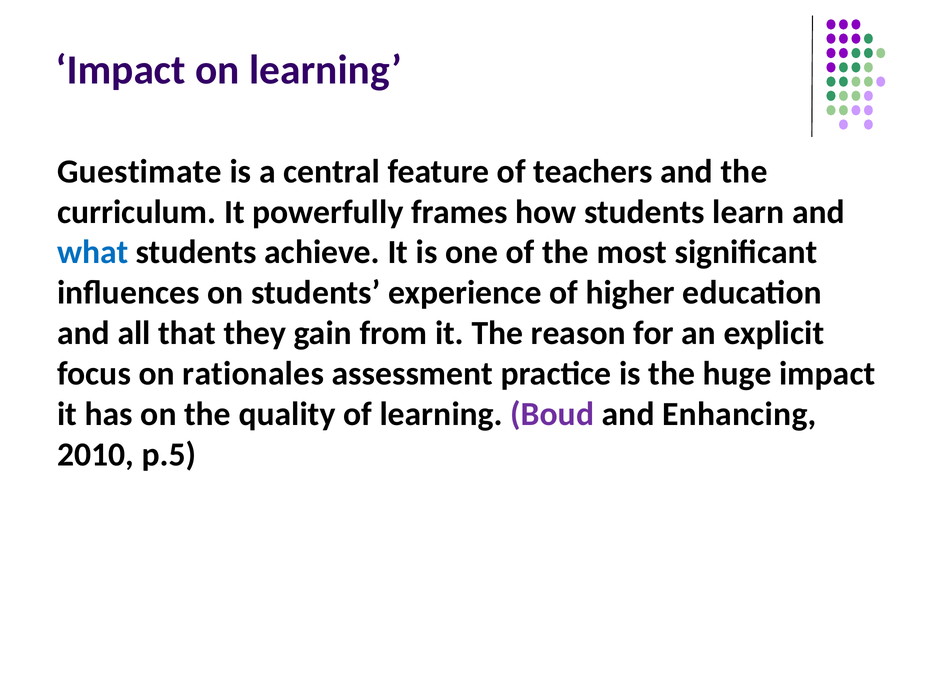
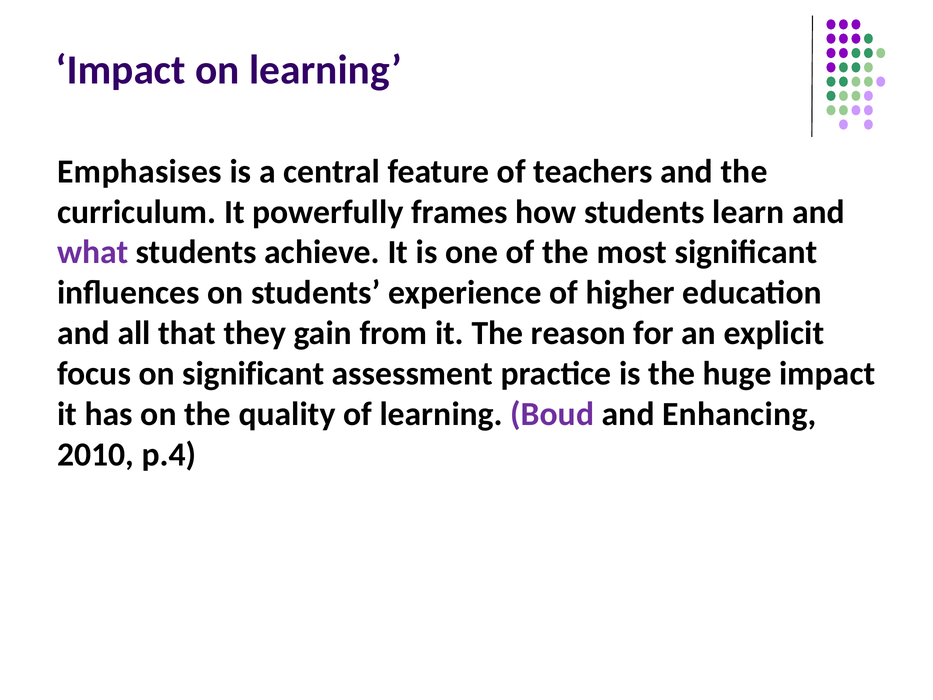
Guestimate: Guestimate -> Emphasises
what colour: blue -> purple
on rationales: rationales -> significant
p.5: p.5 -> p.4
